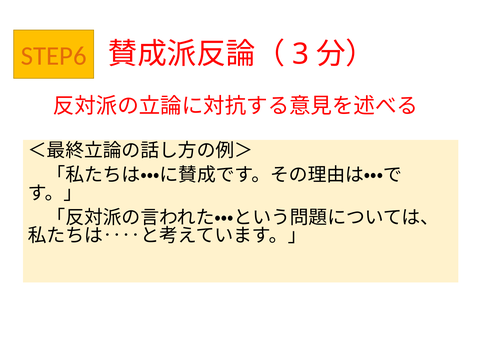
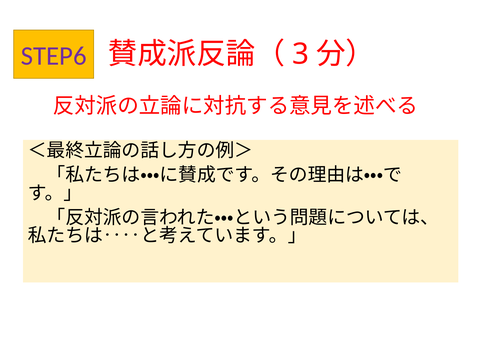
STEP6 colour: orange -> purple
